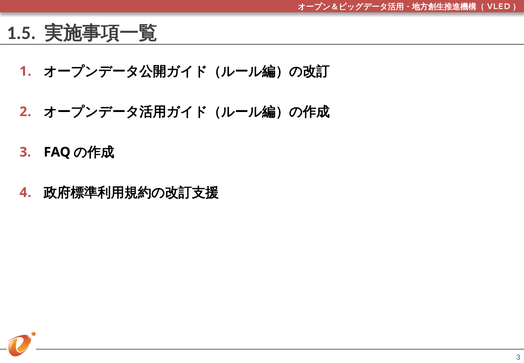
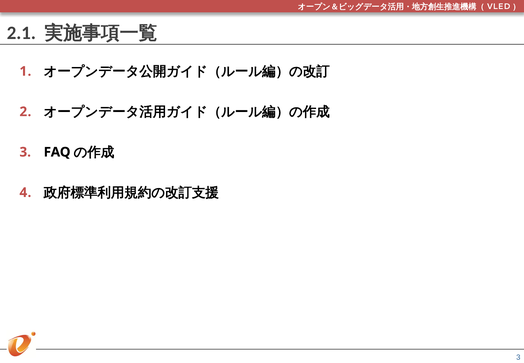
1.5: 1.5 -> 2.1
